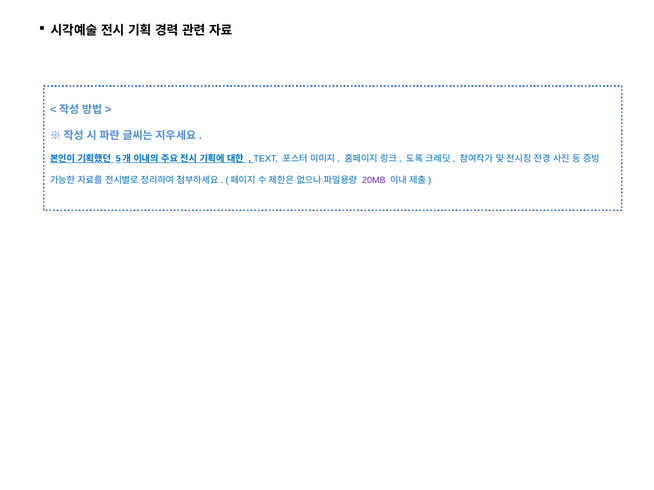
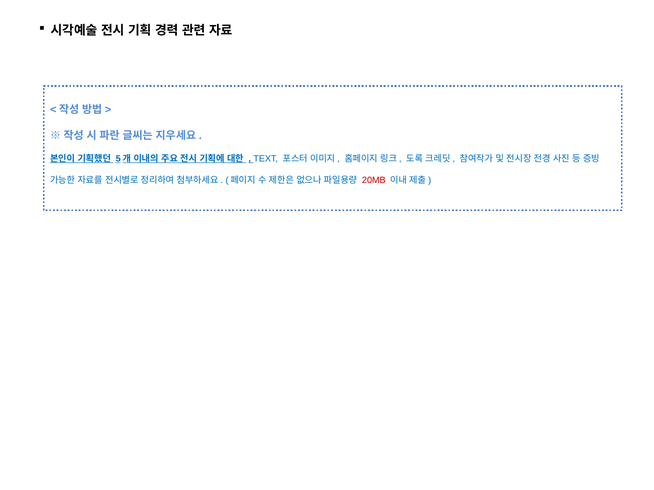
20MB colour: purple -> red
